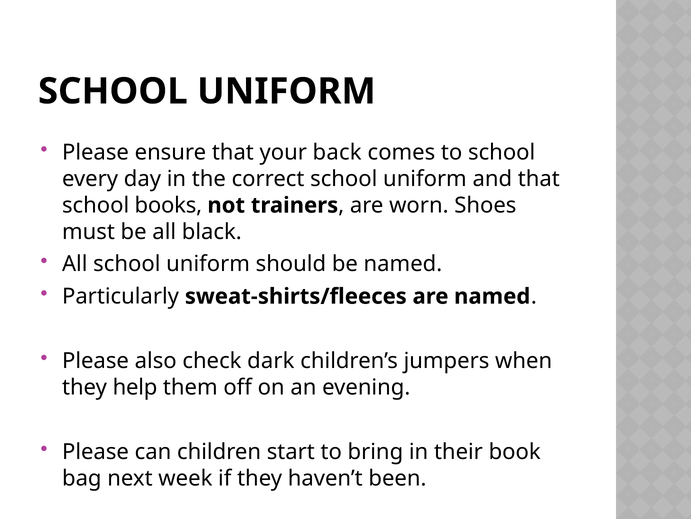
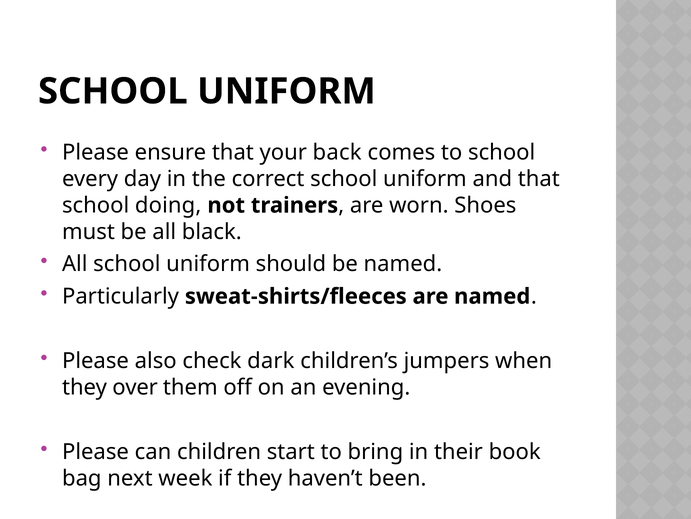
books: books -> doing
help: help -> over
